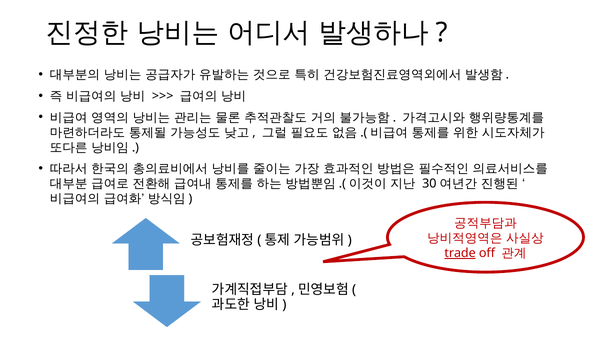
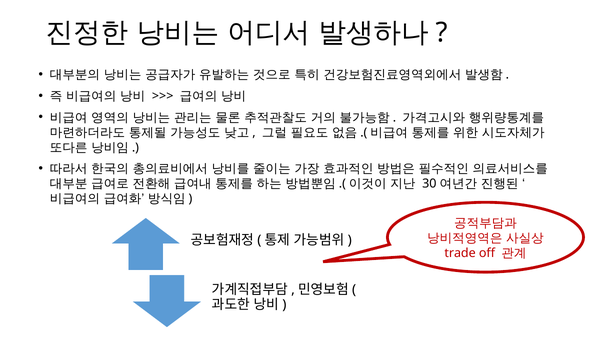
trade underline: present -> none
